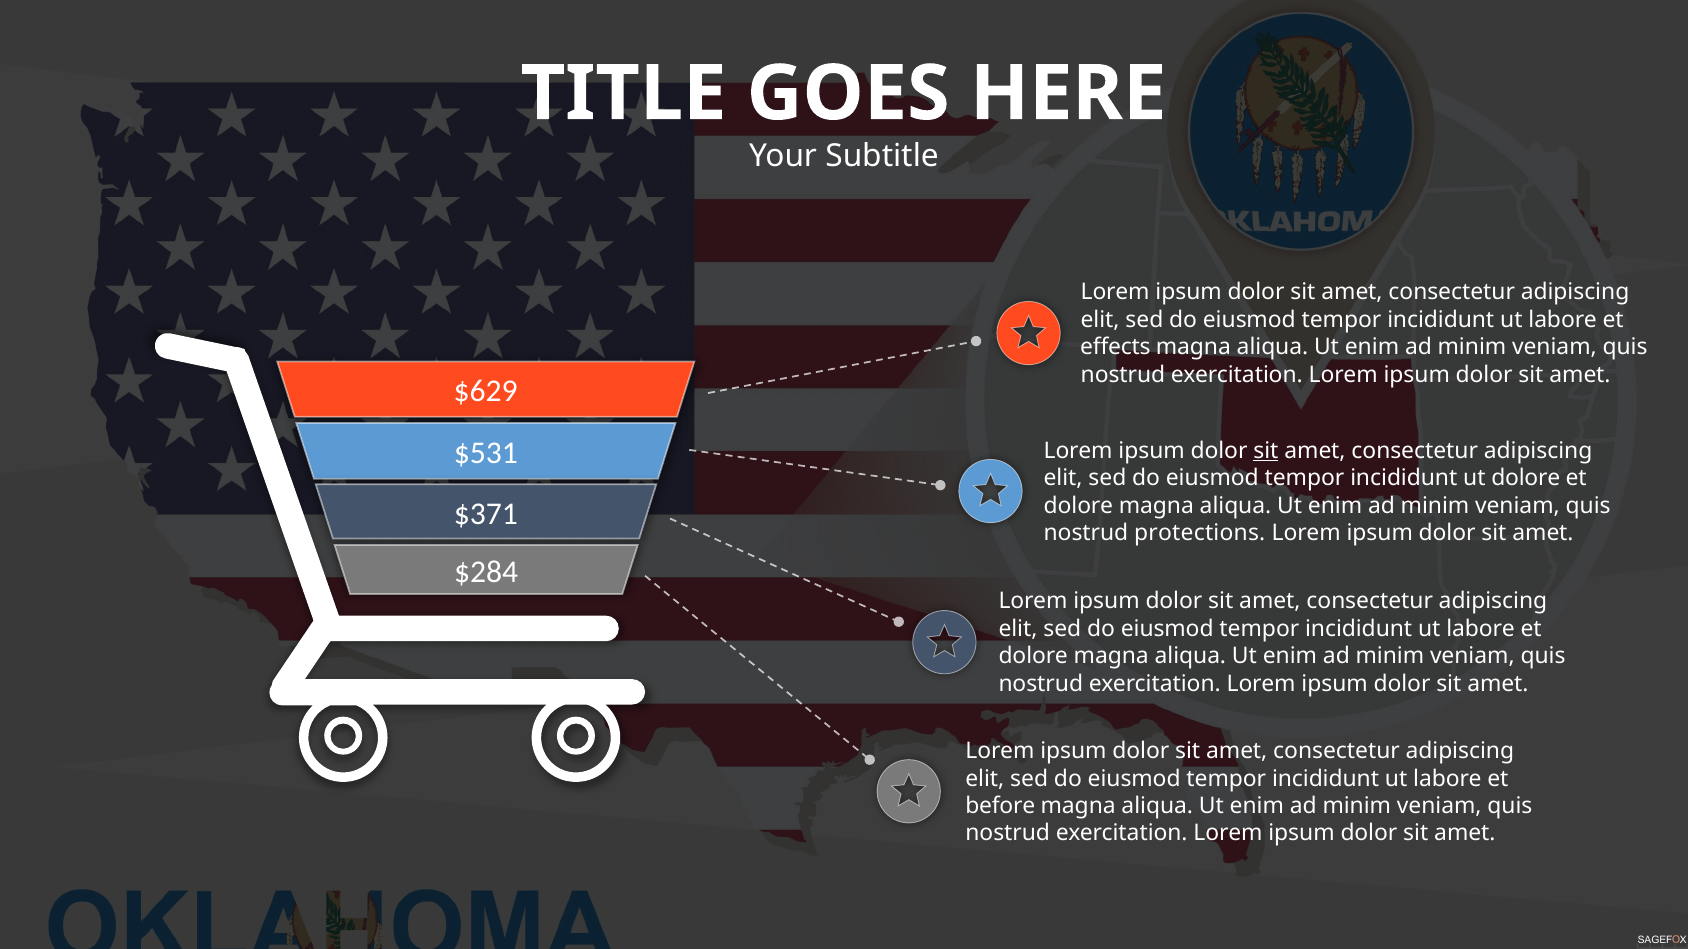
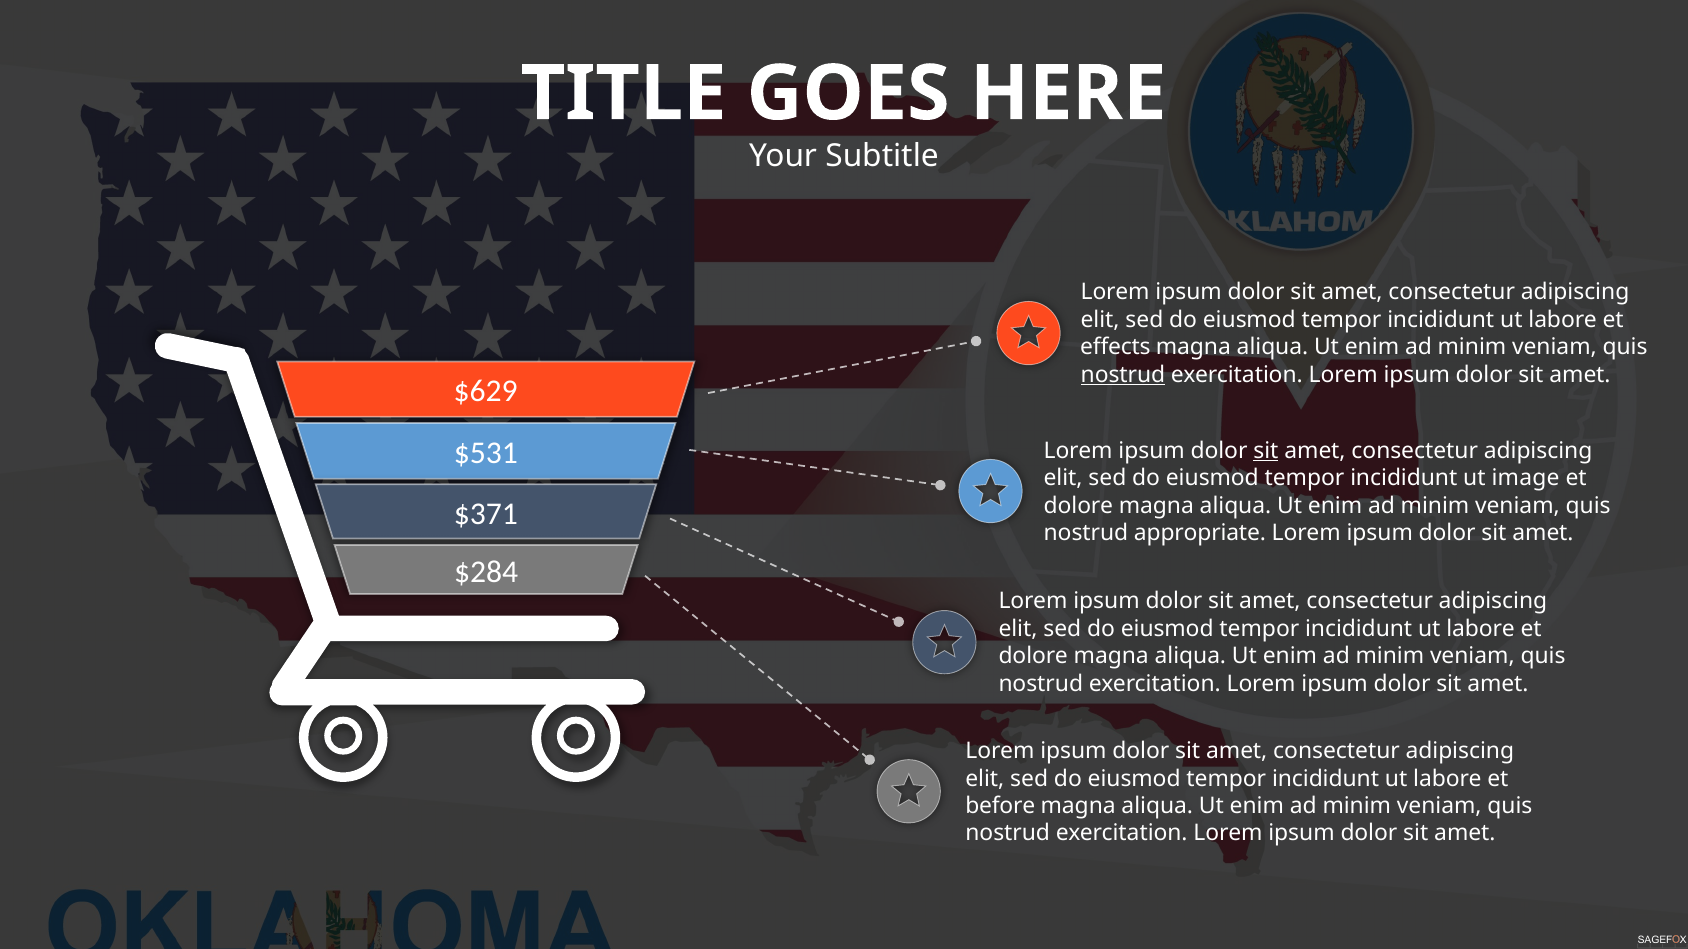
nostrud at (1123, 375) underline: none -> present
ut dolore: dolore -> image
protections: protections -> appropriate
